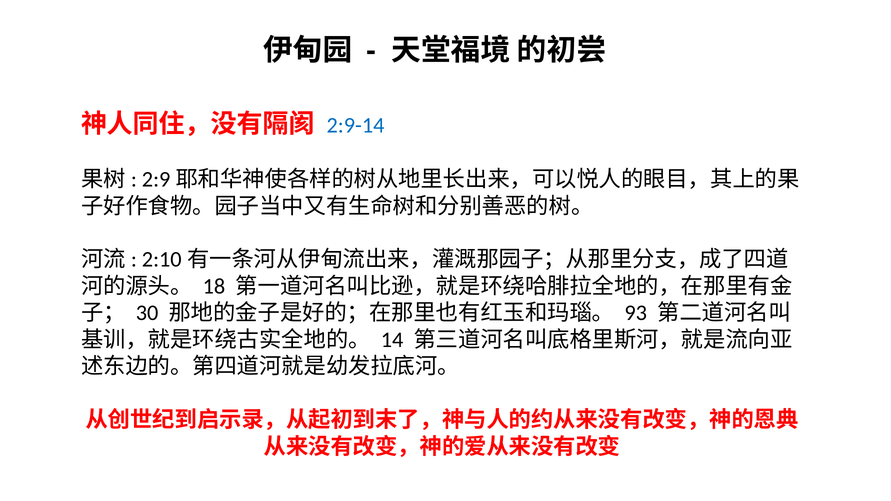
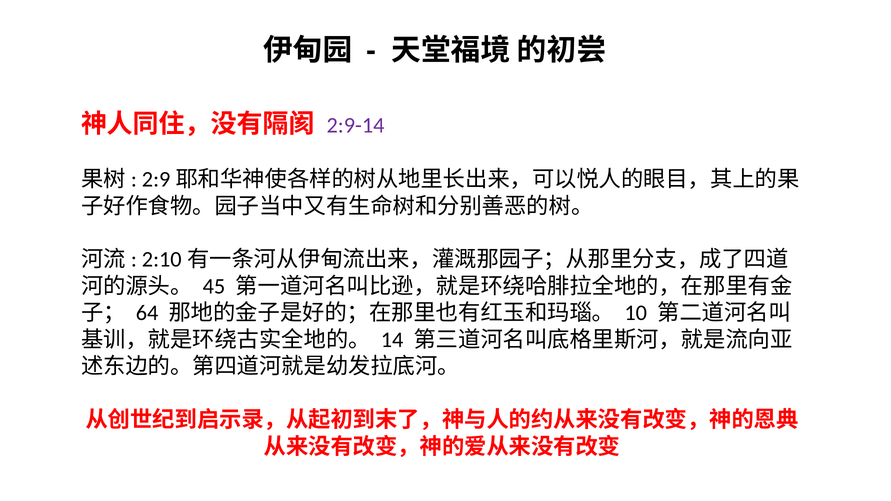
2:9-14 colour: blue -> purple
18: 18 -> 45
30: 30 -> 64
93: 93 -> 10
